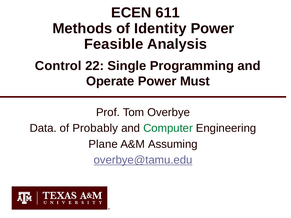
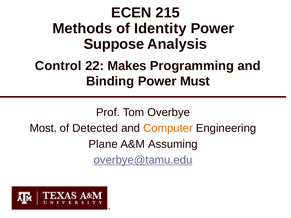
611: 611 -> 215
Feasible: Feasible -> Suppose
Single: Single -> Makes
Operate: Operate -> Binding
Data: Data -> Most
Probably: Probably -> Detected
Computer colour: green -> orange
